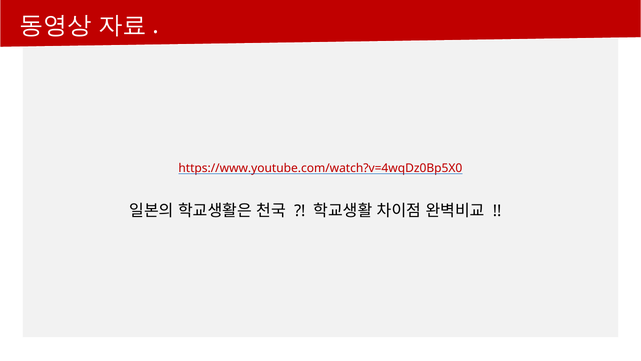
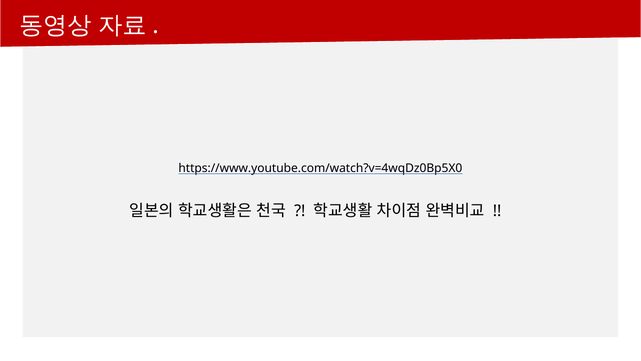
https://www.youtube.com/watch?v=4wqDz0Bp5X0 colour: red -> black
